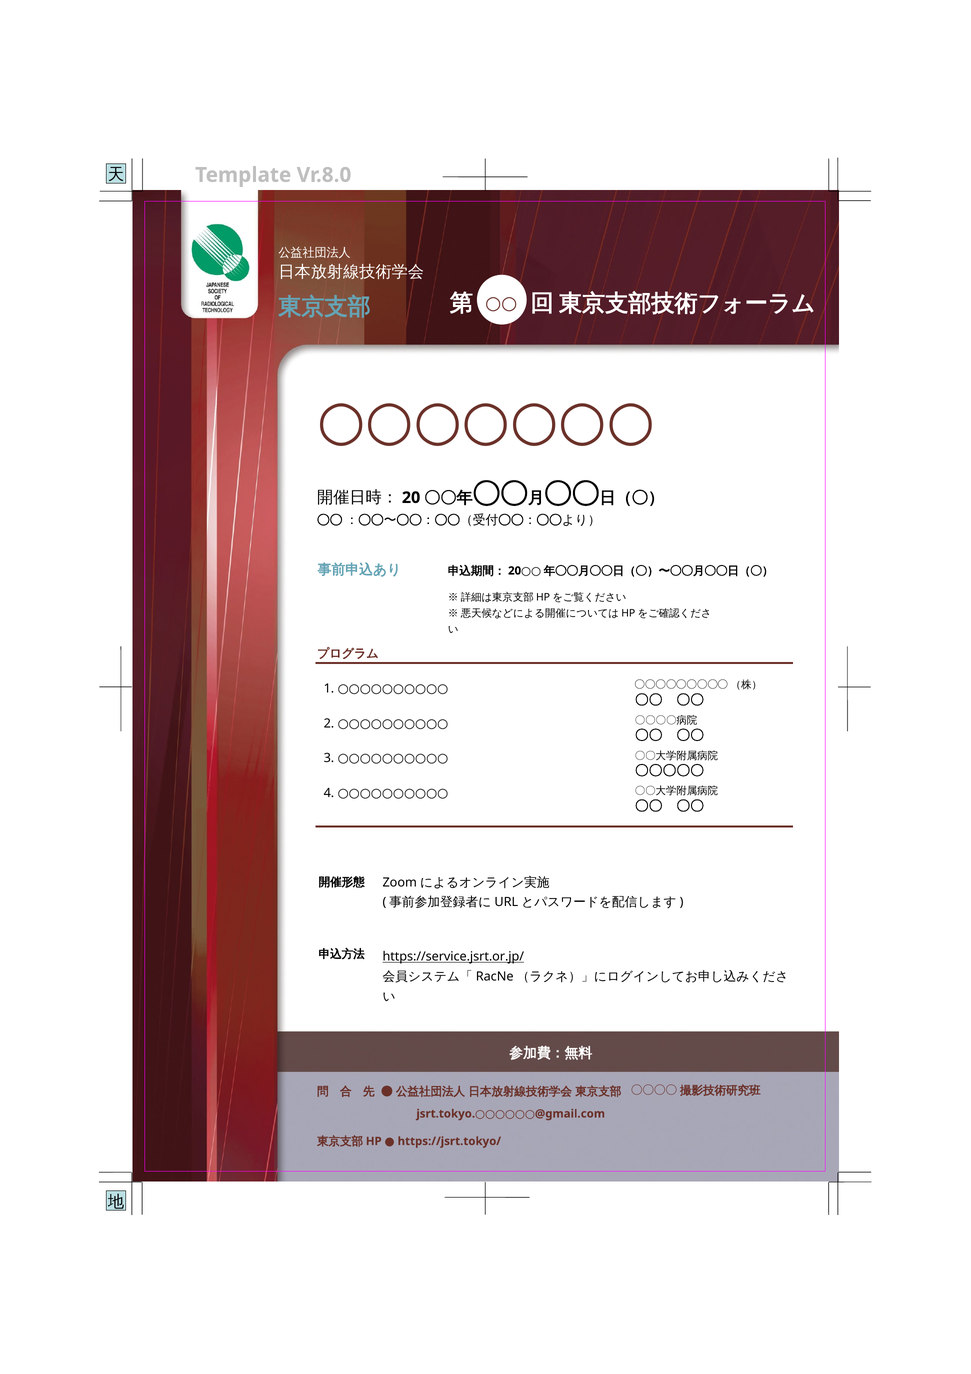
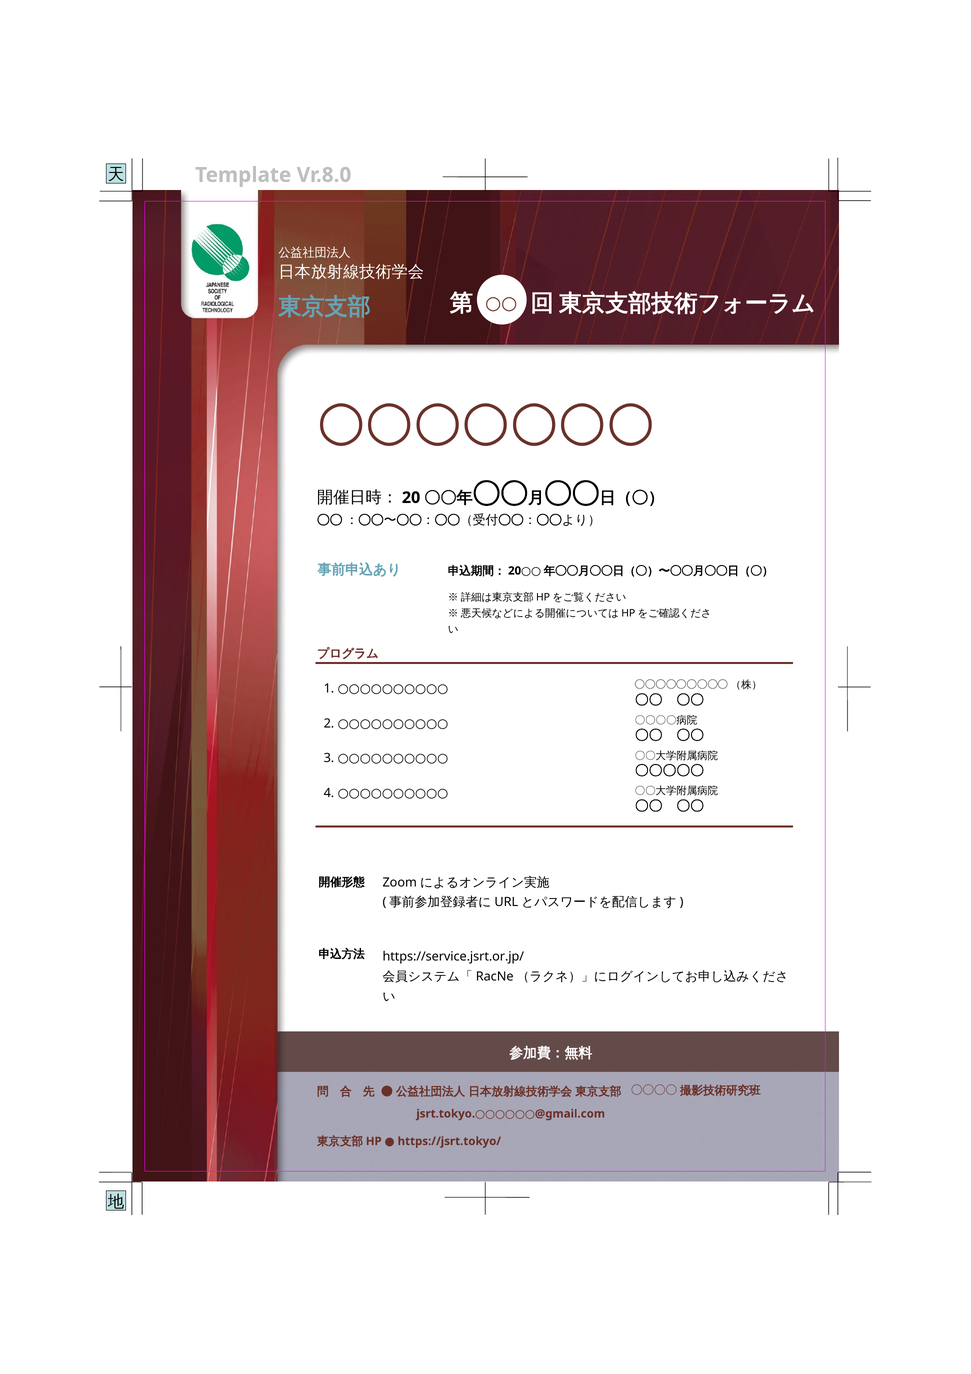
https://service.jsrt.or.jp/ underline: present -> none
